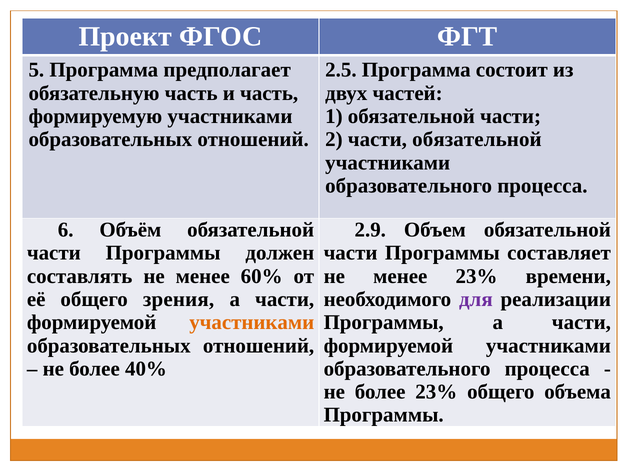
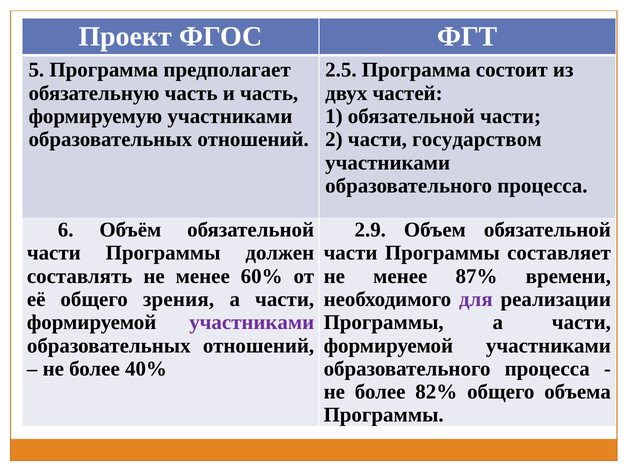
части обязательной: обязательной -> государством
менее 23%: 23% -> 87%
участниками at (252, 322) colour: orange -> purple
более 23%: 23% -> 82%
